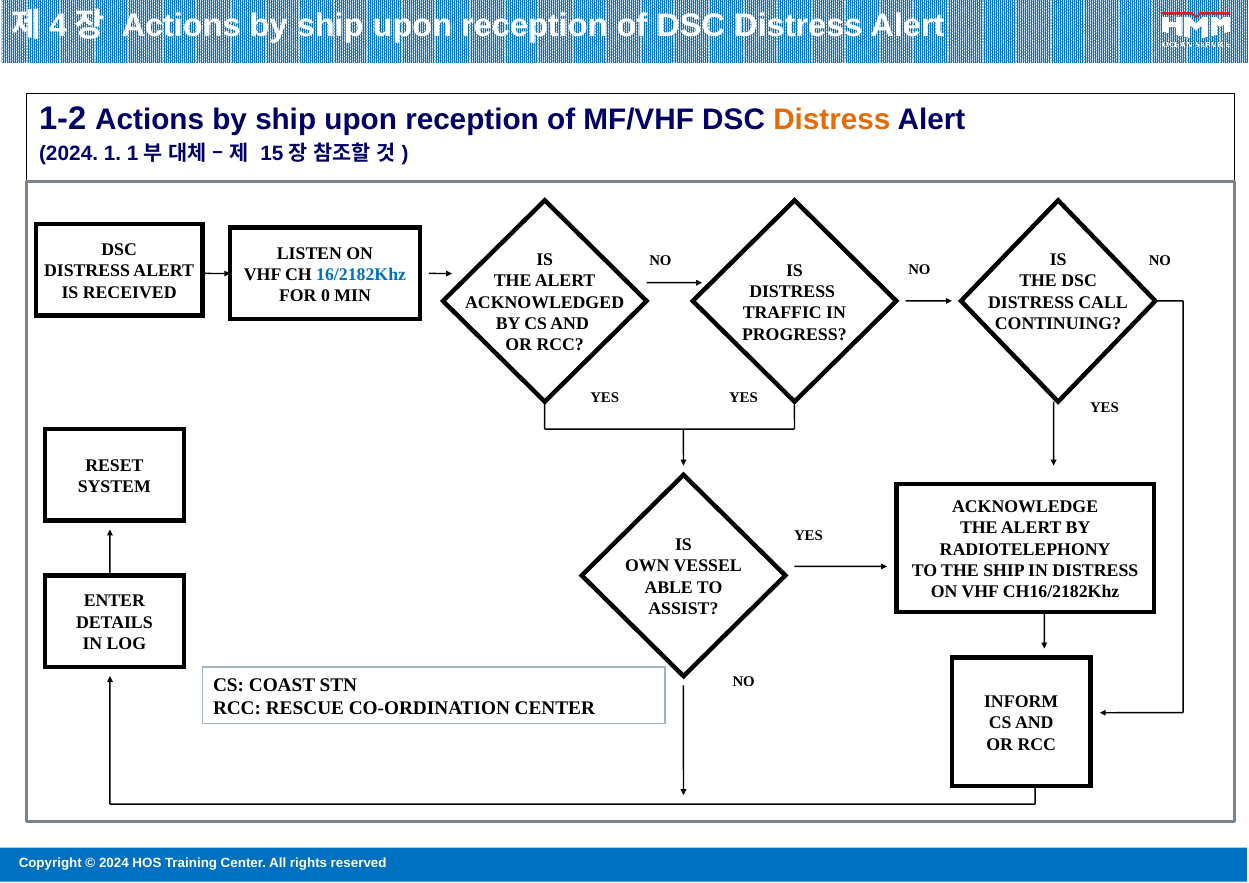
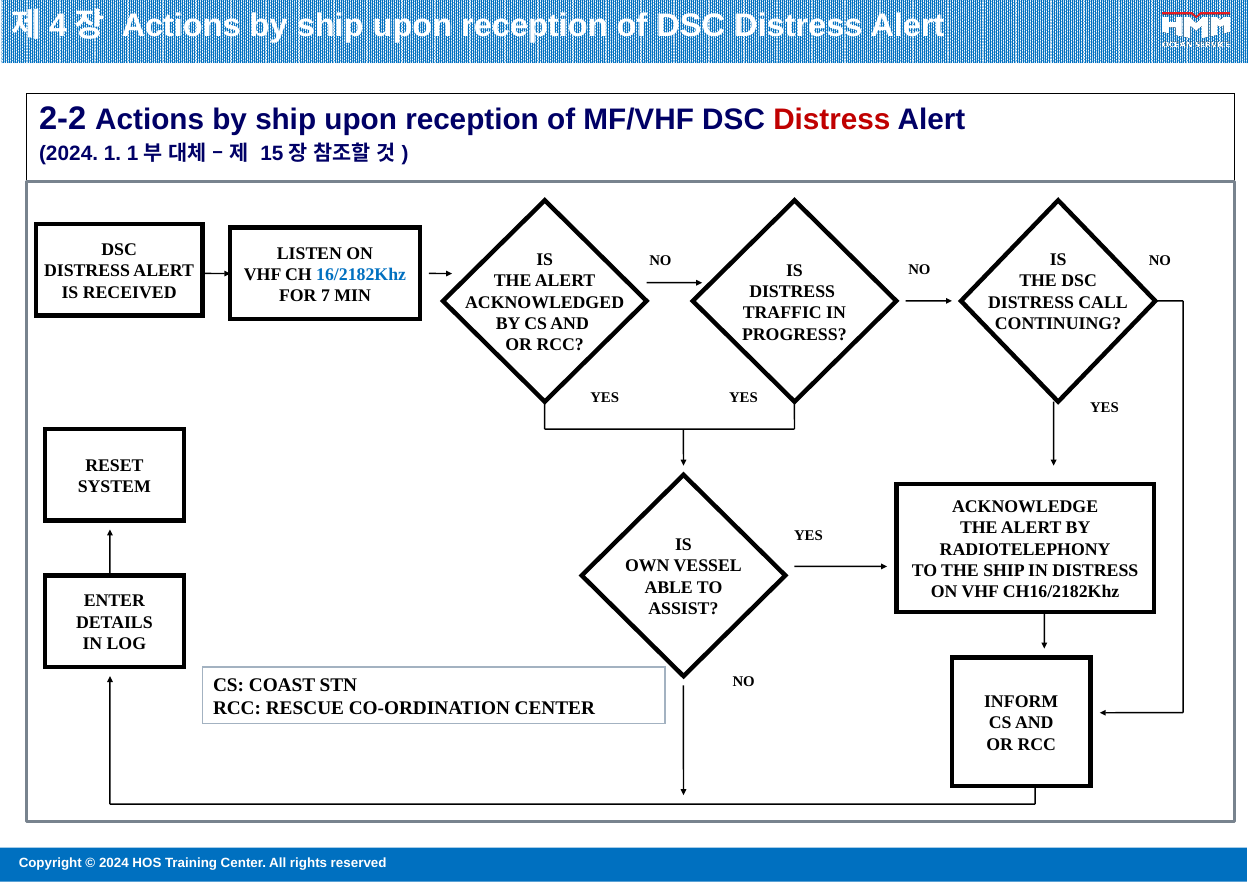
1-2: 1-2 -> 2-2
Distress at (832, 119) colour: orange -> red
0: 0 -> 7
